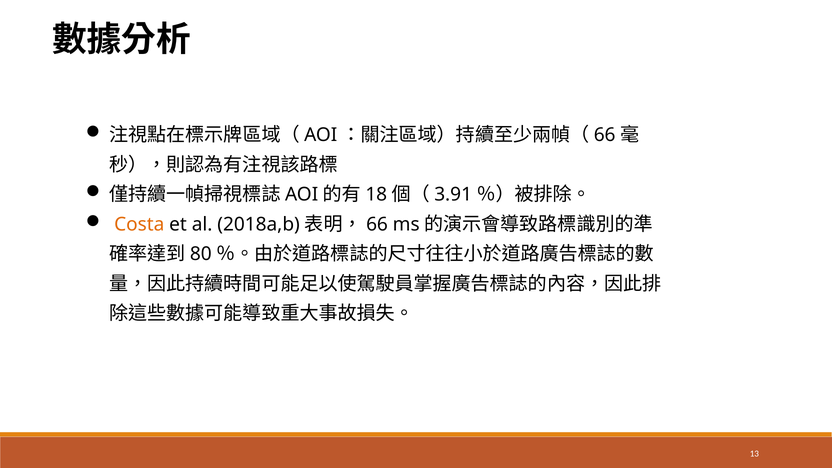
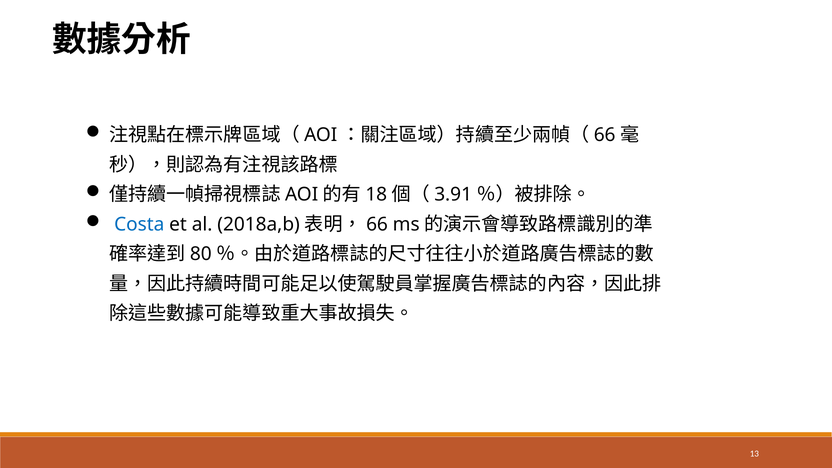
Costa colour: orange -> blue
